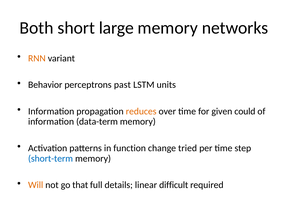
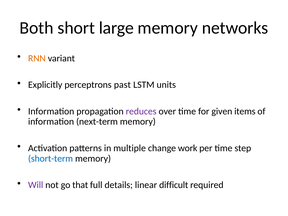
Behavior: Behavior -> Explicitly
reduces colour: orange -> purple
could: could -> items
data-term: data-term -> next-term
function: function -> multiple
tried: tried -> work
Will colour: orange -> purple
